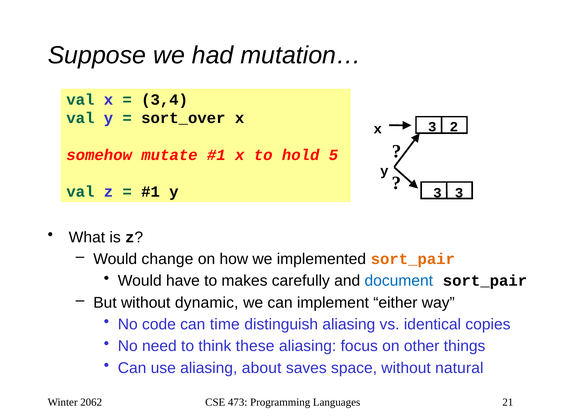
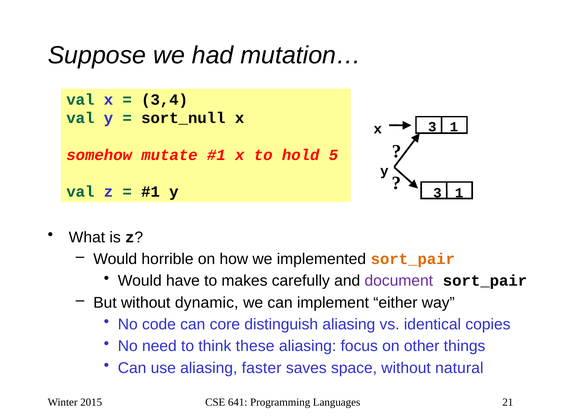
sort_over: sort_over -> sort_null
x 3 2: 2 -> 1
3 at (459, 193): 3 -> 1
change: change -> horrible
document colour: blue -> purple
time: time -> core
about: about -> faster
2062: 2062 -> 2015
473: 473 -> 641
